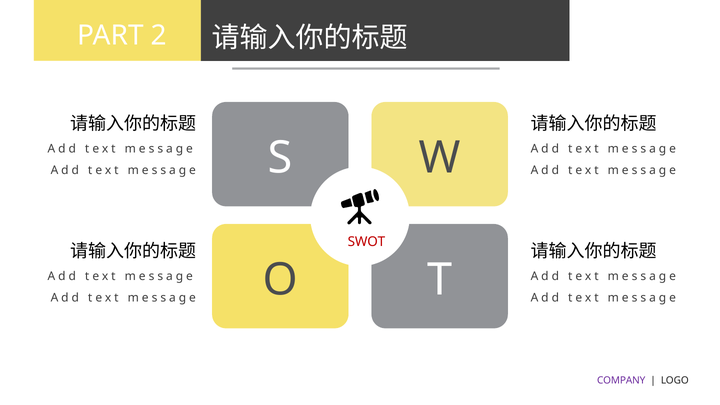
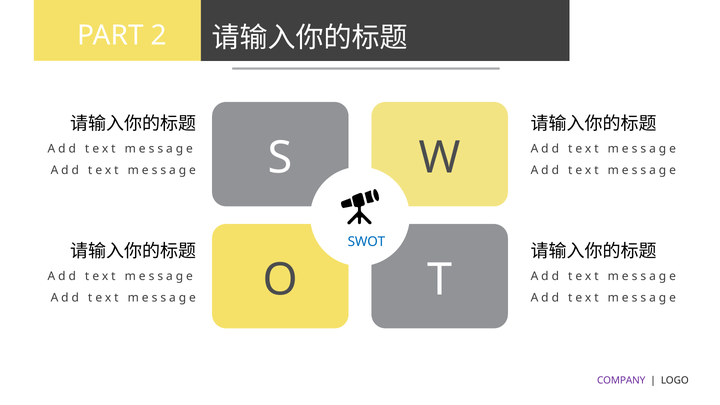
SWOT colour: red -> blue
